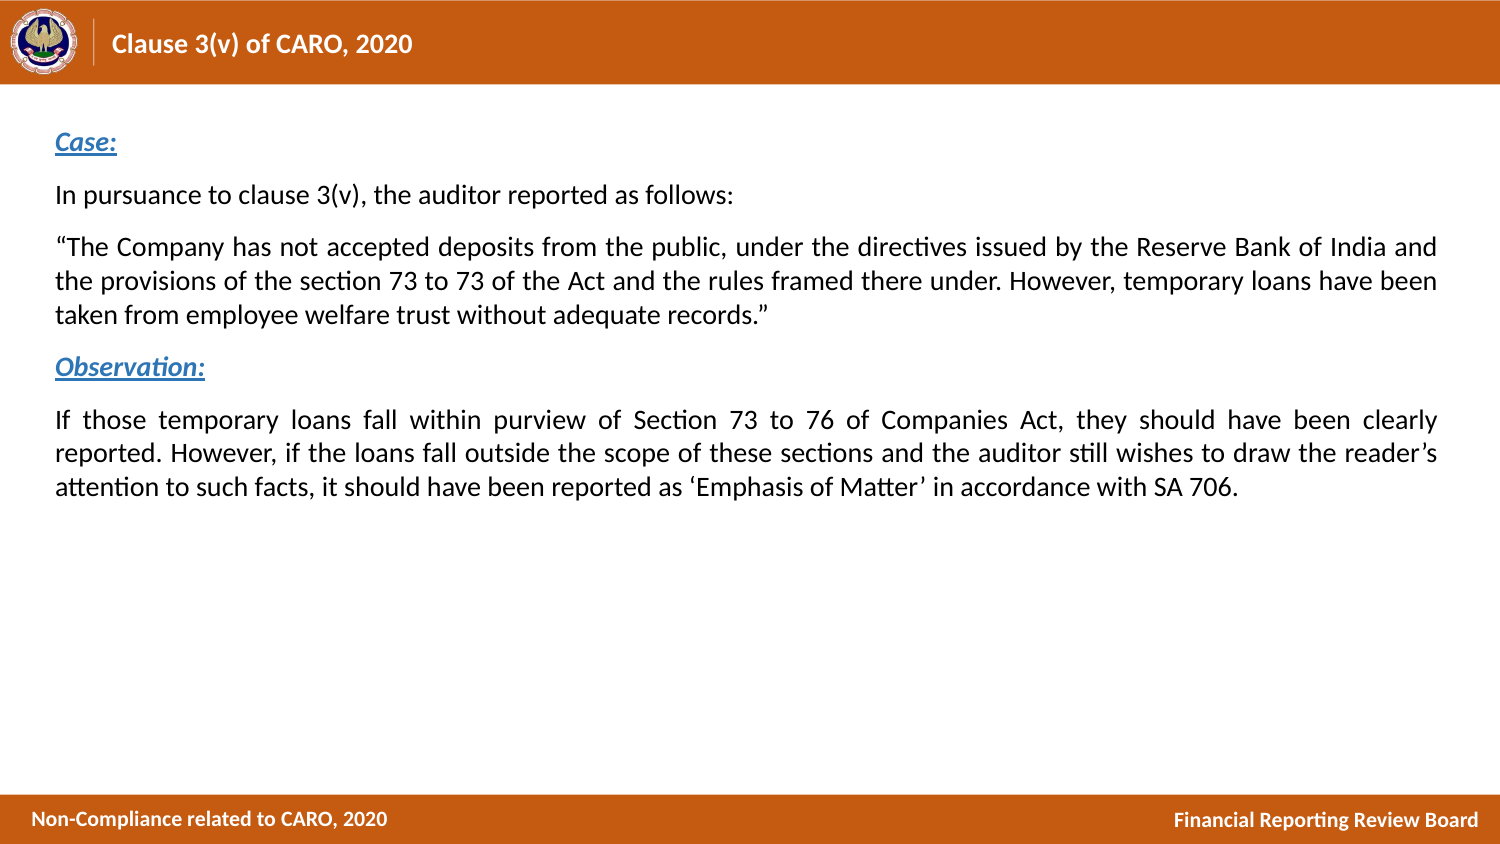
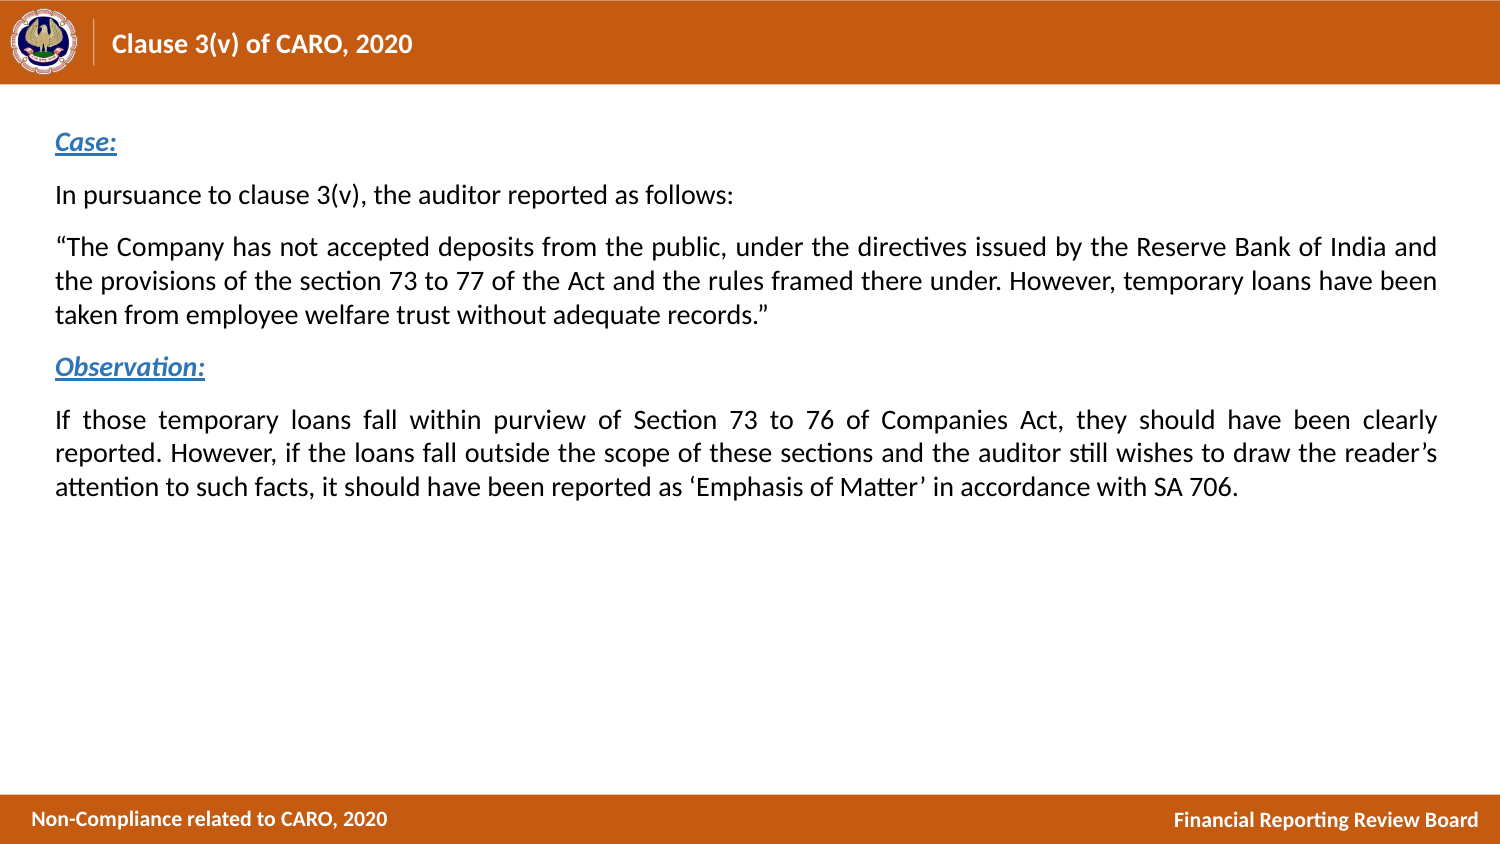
to 73: 73 -> 77
